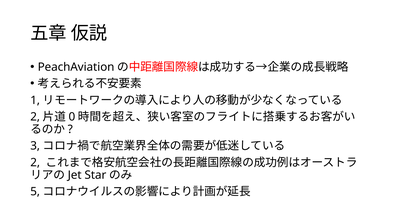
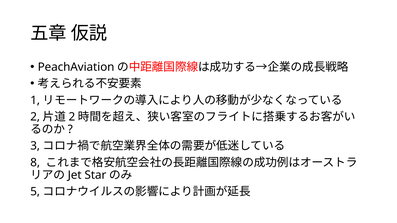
0 at (72, 117): 0 -> 2
2 at (35, 163): 2 -> 8
